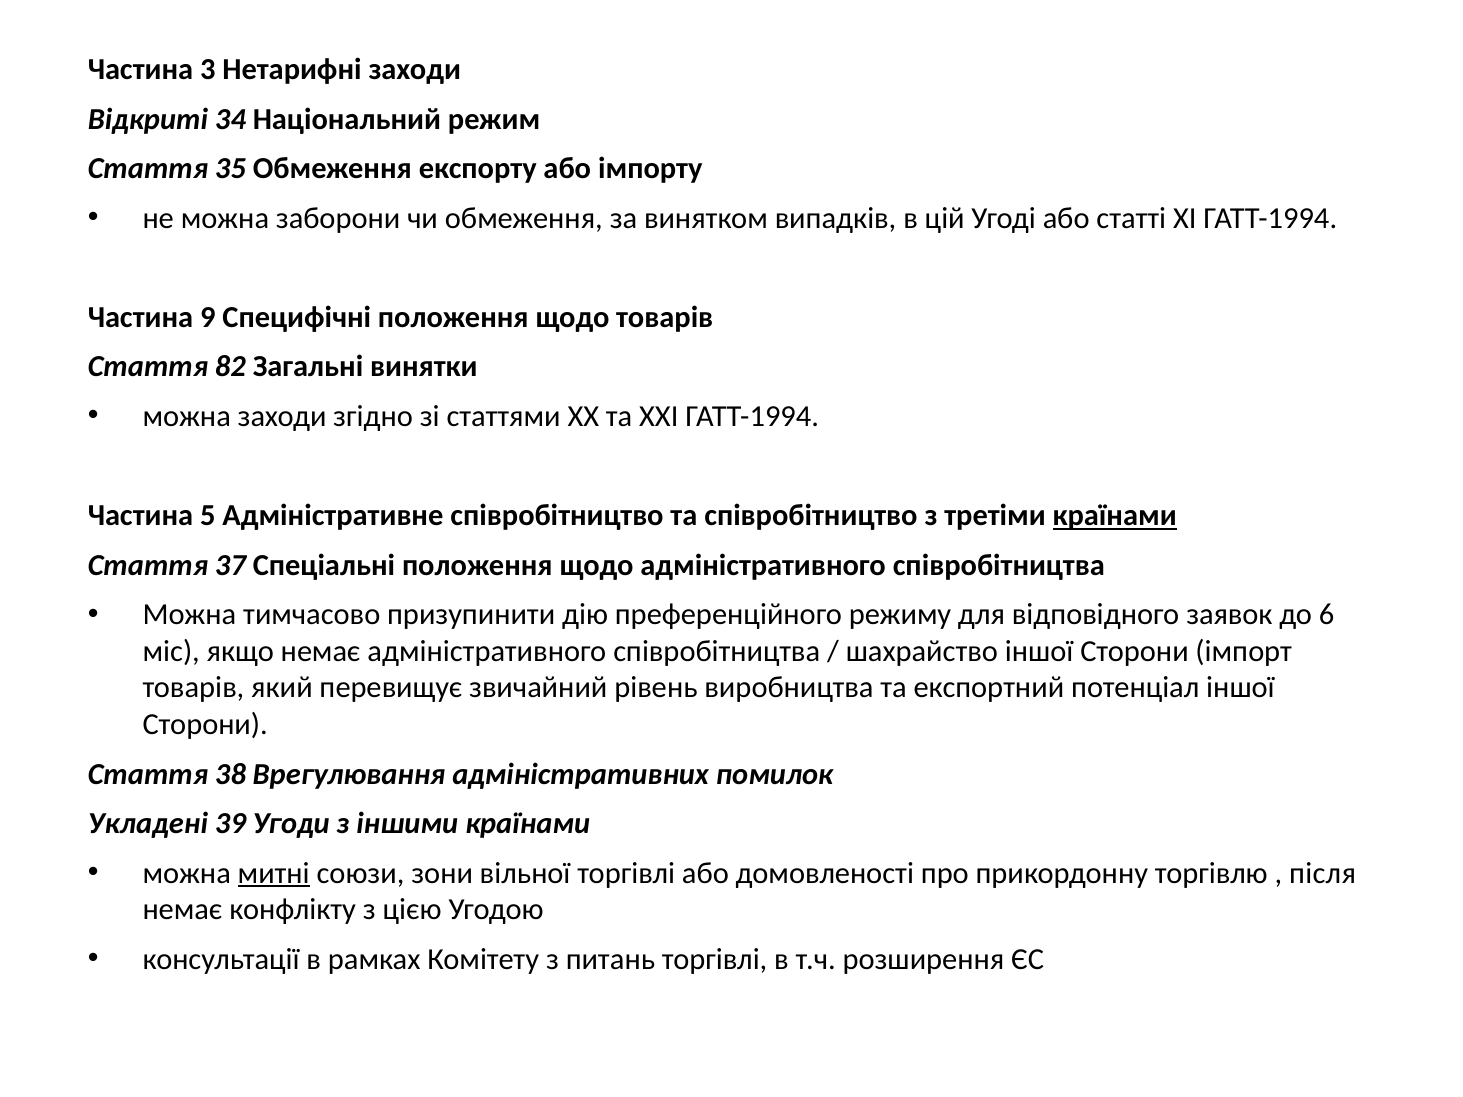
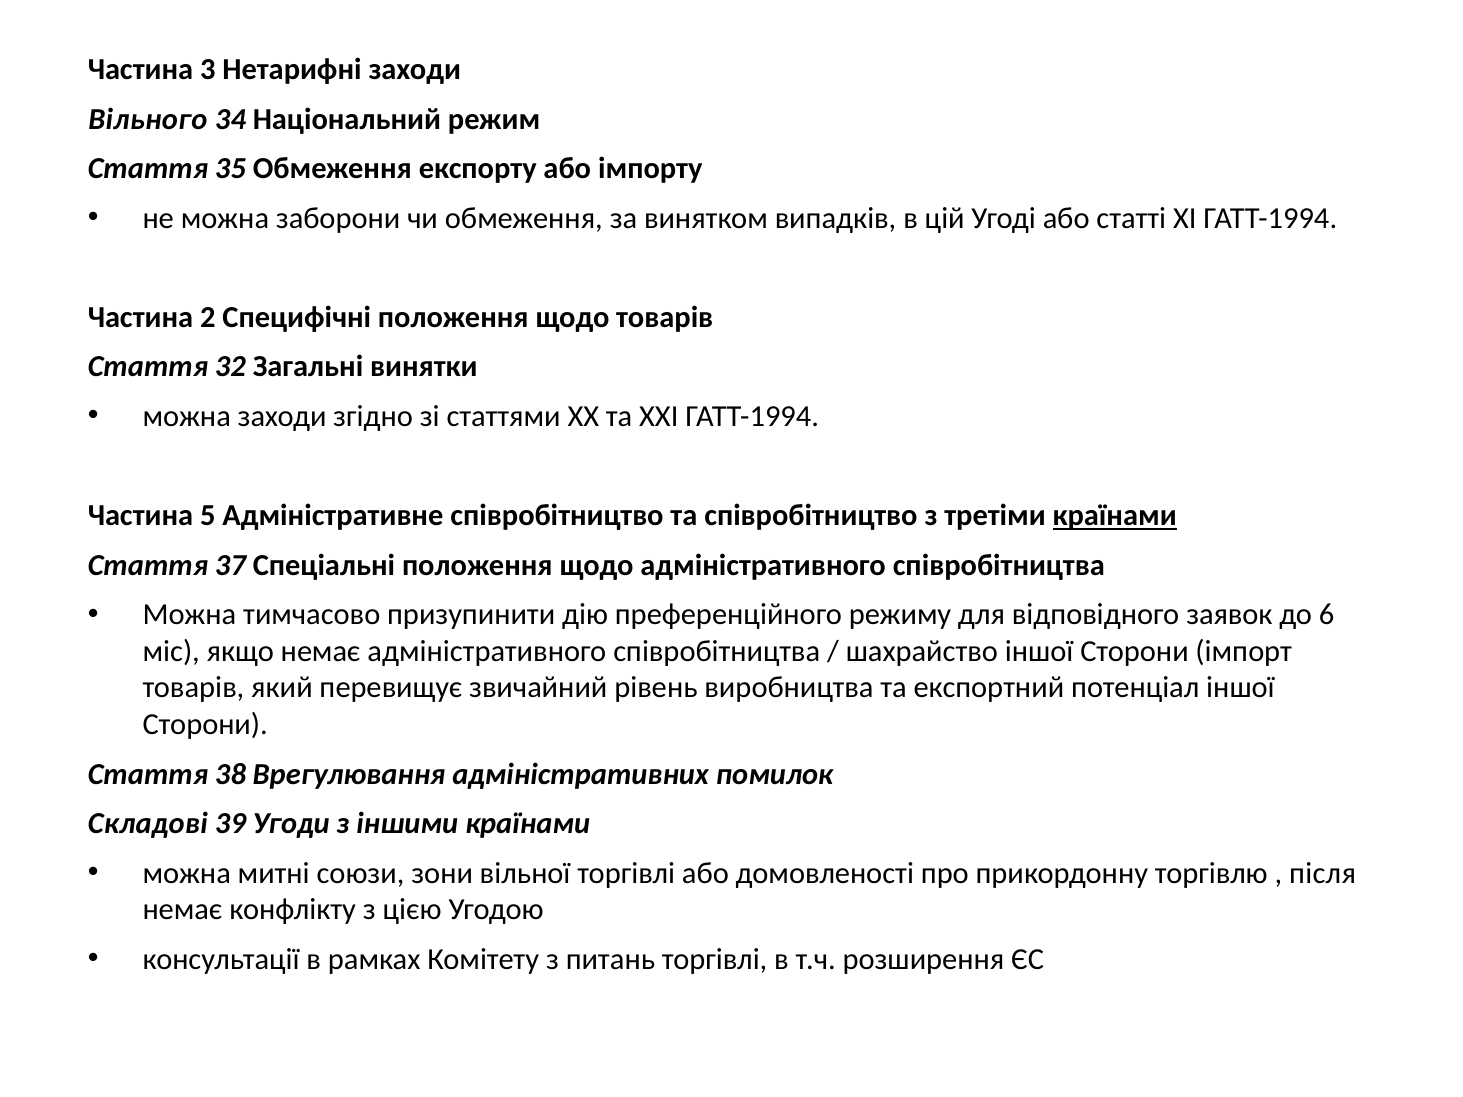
Відкриті: Відкриті -> Вільного
9: 9 -> 2
82: 82 -> 32
Укладені: Укладені -> Складові
митні underline: present -> none
